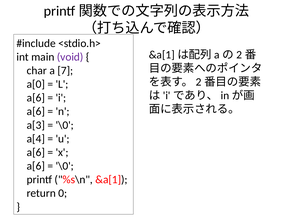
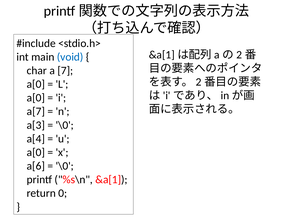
void colour: purple -> blue
a[6 at (36, 98): a[6 -> a[0
a[6 at (36, 111): a[6 -> a[7
a[6 at (36, 152): a[6 -> a[0
